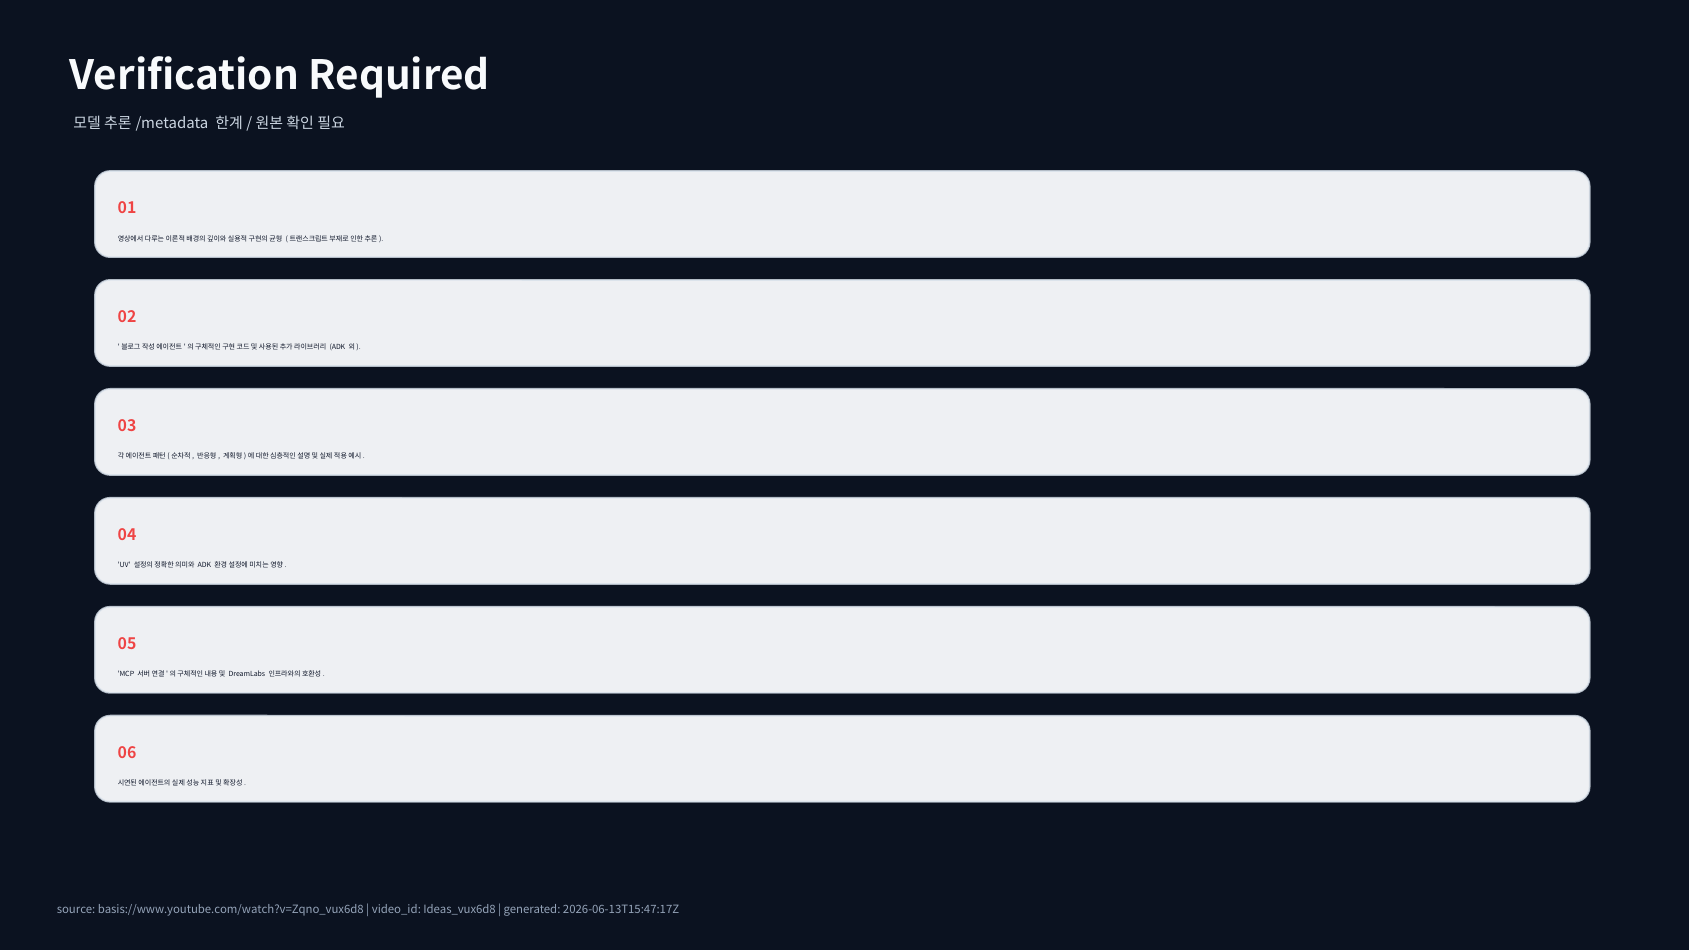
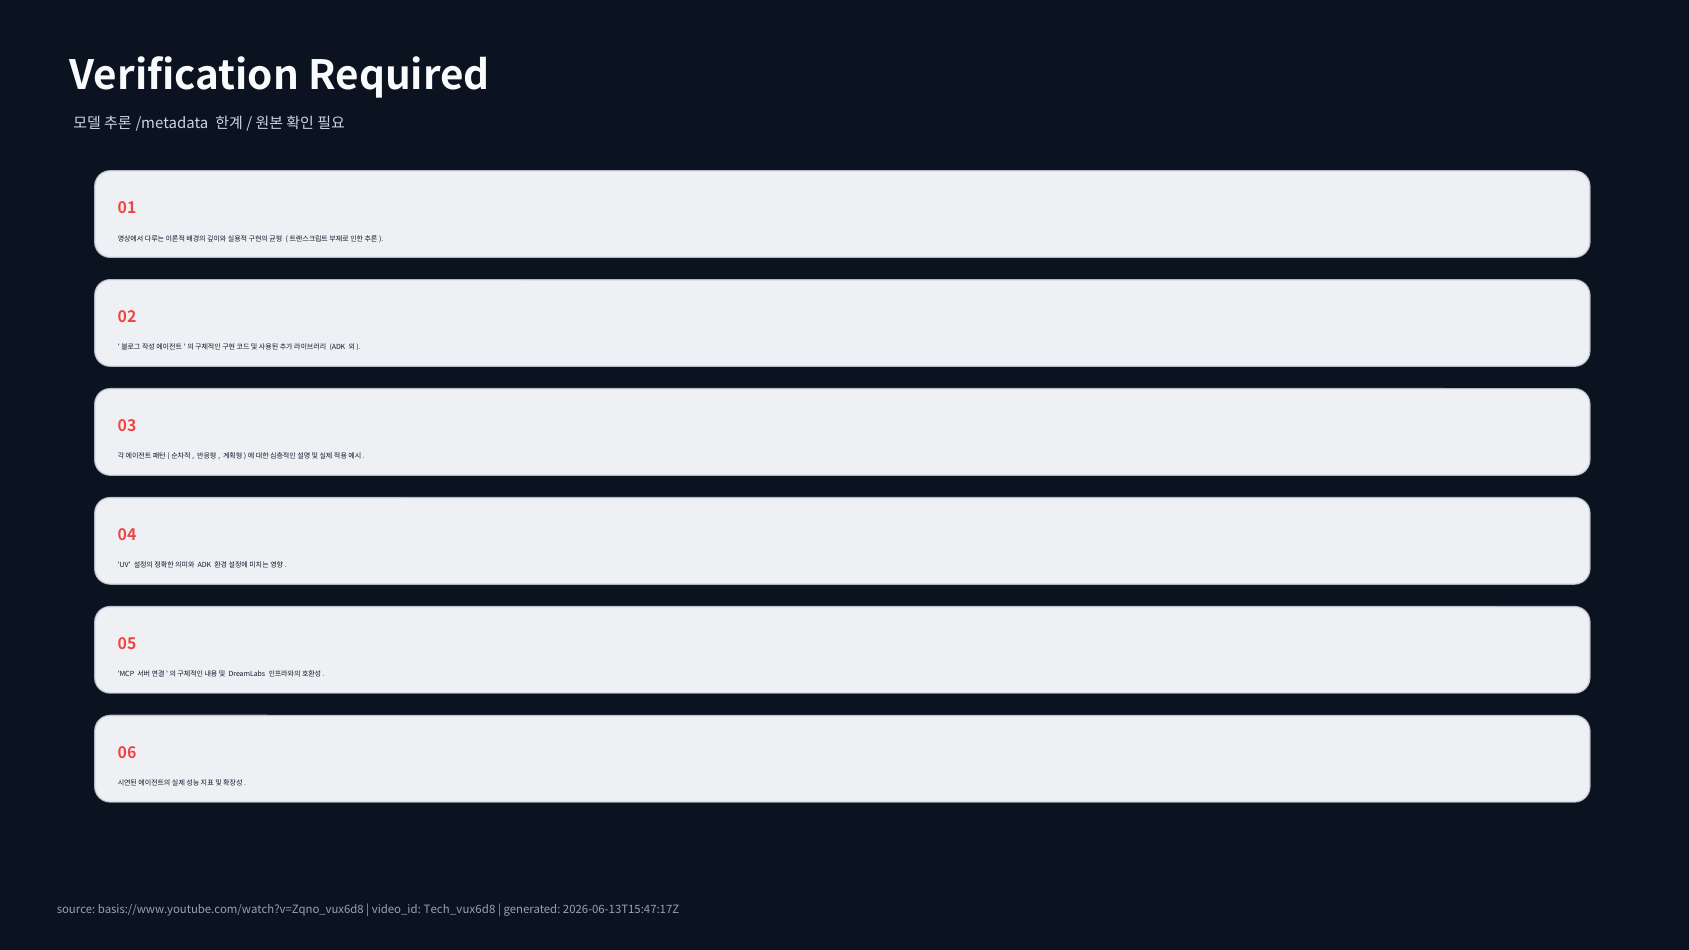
Ideas_vux6d8: Ideas_vux6d8 -> Tech_vux6d8
